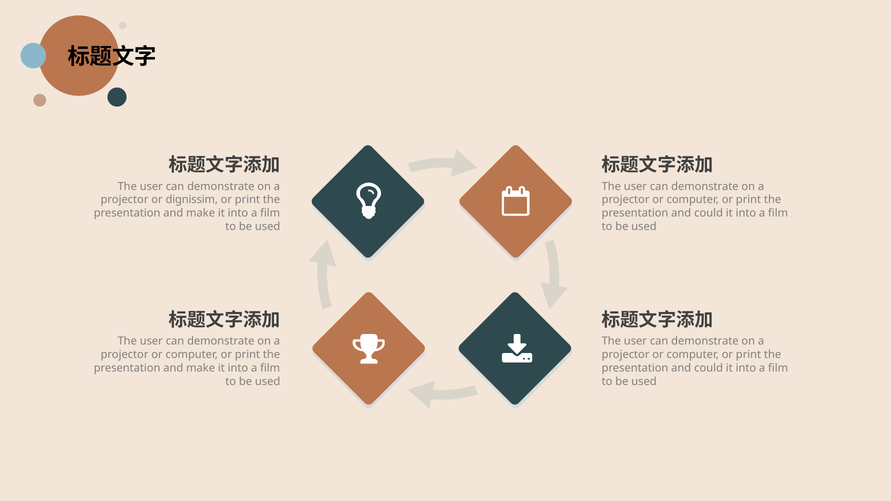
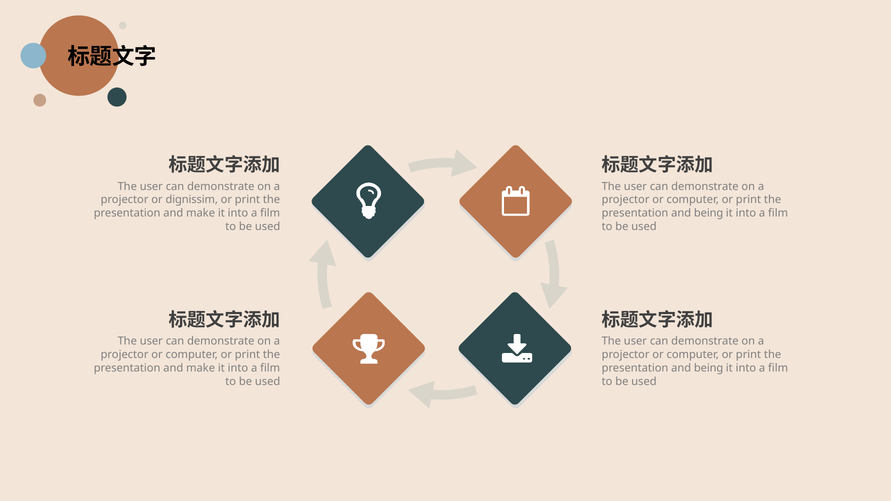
could at (709, 213): could -> being
could at (709, 368): could -> being
